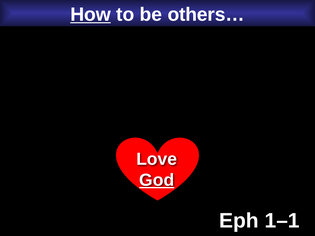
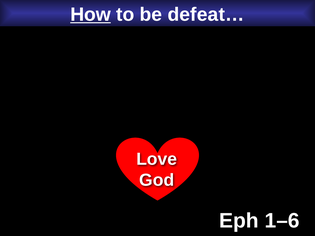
others…: others… -> defeat…
God underline: present -> none
1–1: 1–1 -> 1–6
